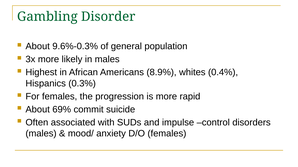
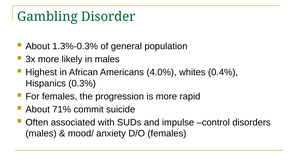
9.6%-0.3%: 9.6%-0.3% -> 1.3%-0.3%
8.9%: 8.9% -> 4.0%
69%: 69% -> 71%
